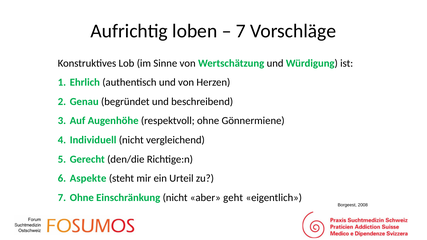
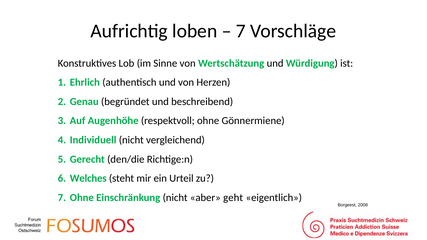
Aspekte: Aspekte -> Welches
